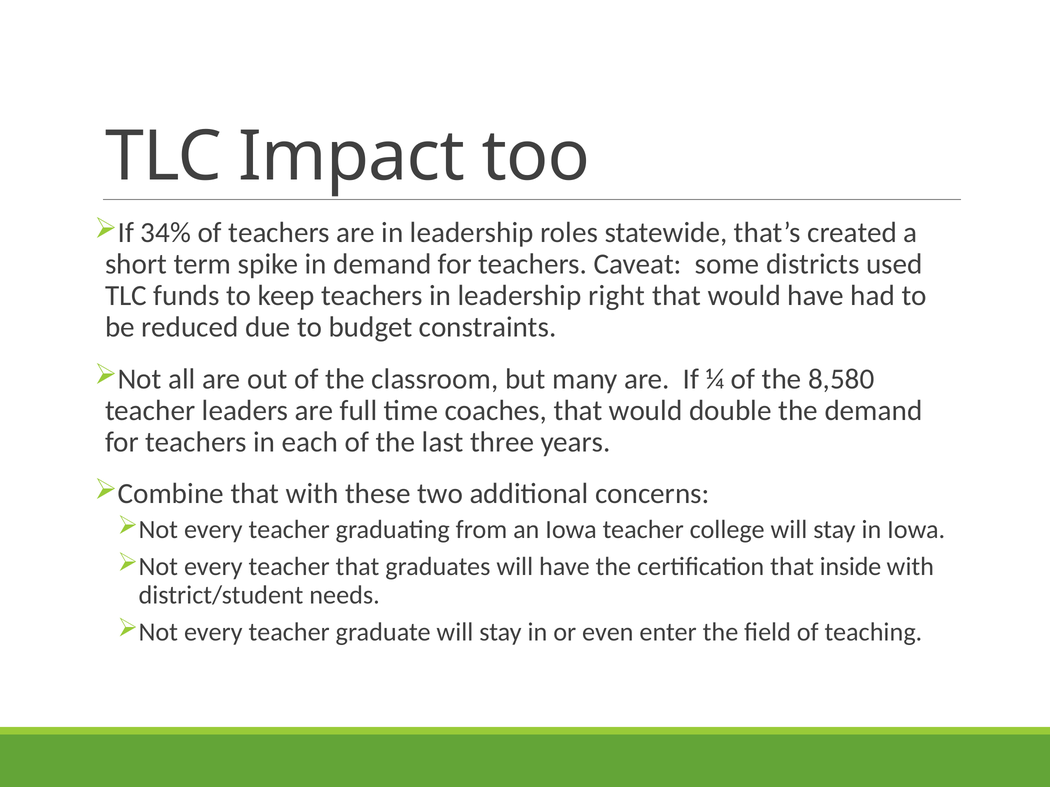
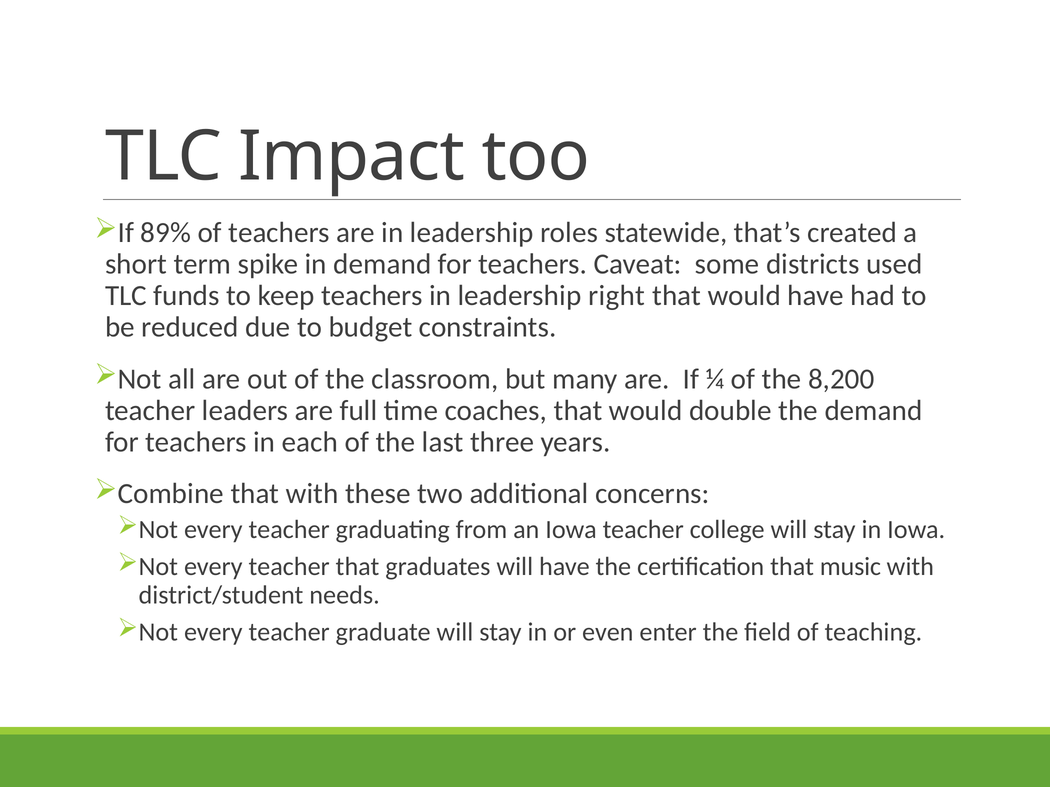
34%: 34% -> 89%
8,580: 8,580 -> 8,200
inside: inside -> music
